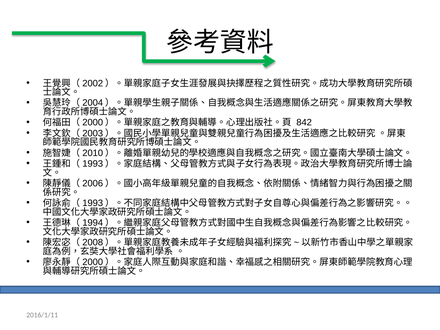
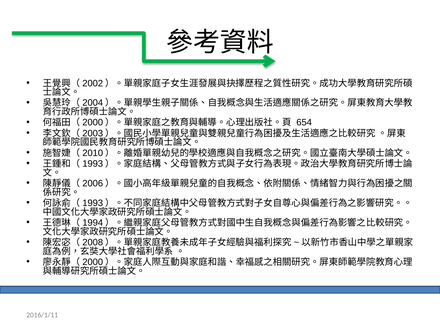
842: 842 -> 654
